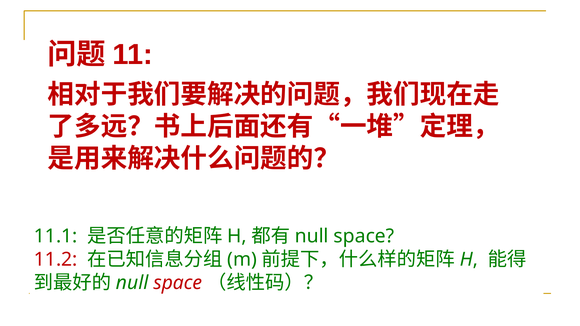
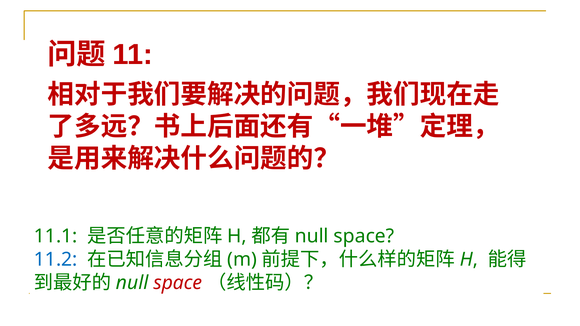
11.2 colour: red -> blue
